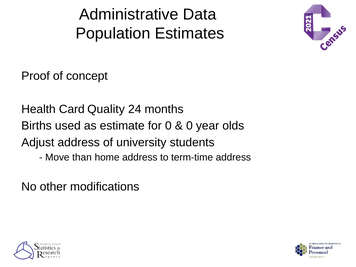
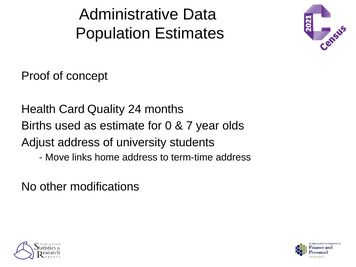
0 at (189, 126): 0 -> 7
than: than -> links
